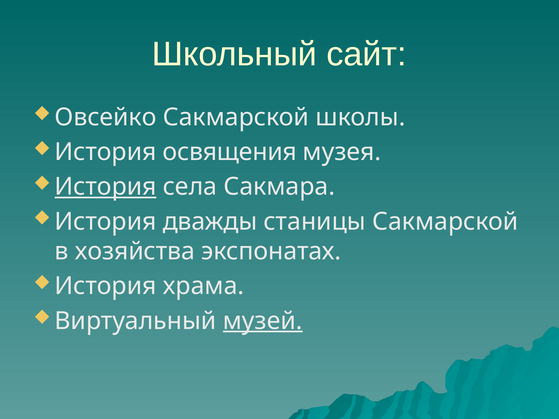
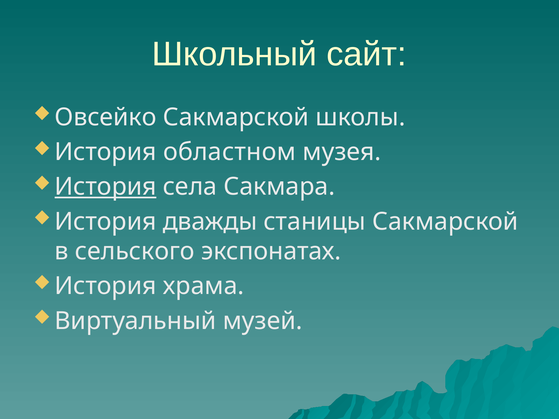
освящения: освящения -> областном
хозяйства: хозяйства -> сельского
музей underline: present -> none
